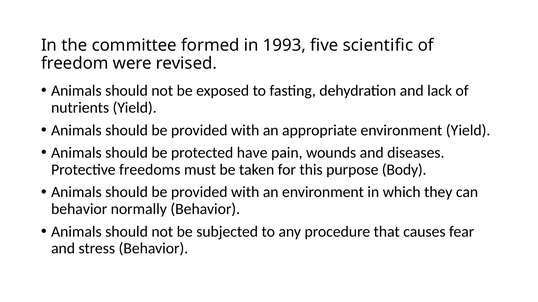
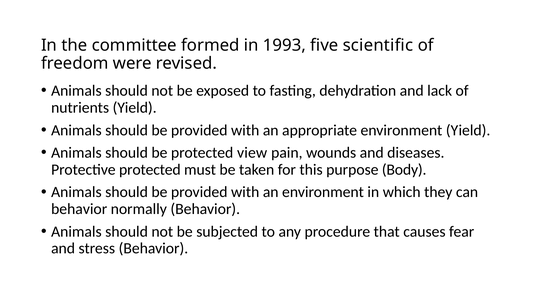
have: have -> view
Protective freedoms: freedoms -> protected
